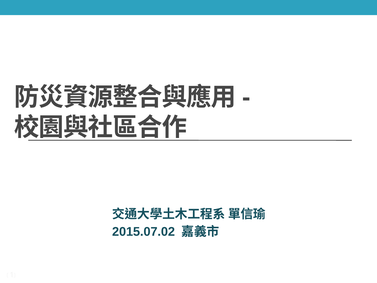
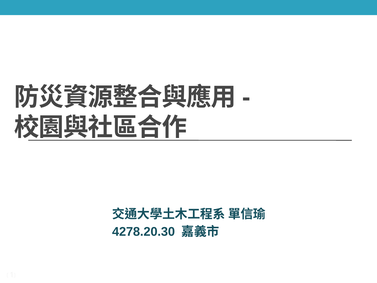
2015.07.02: 2015.07.02 -> 4278.20.30
